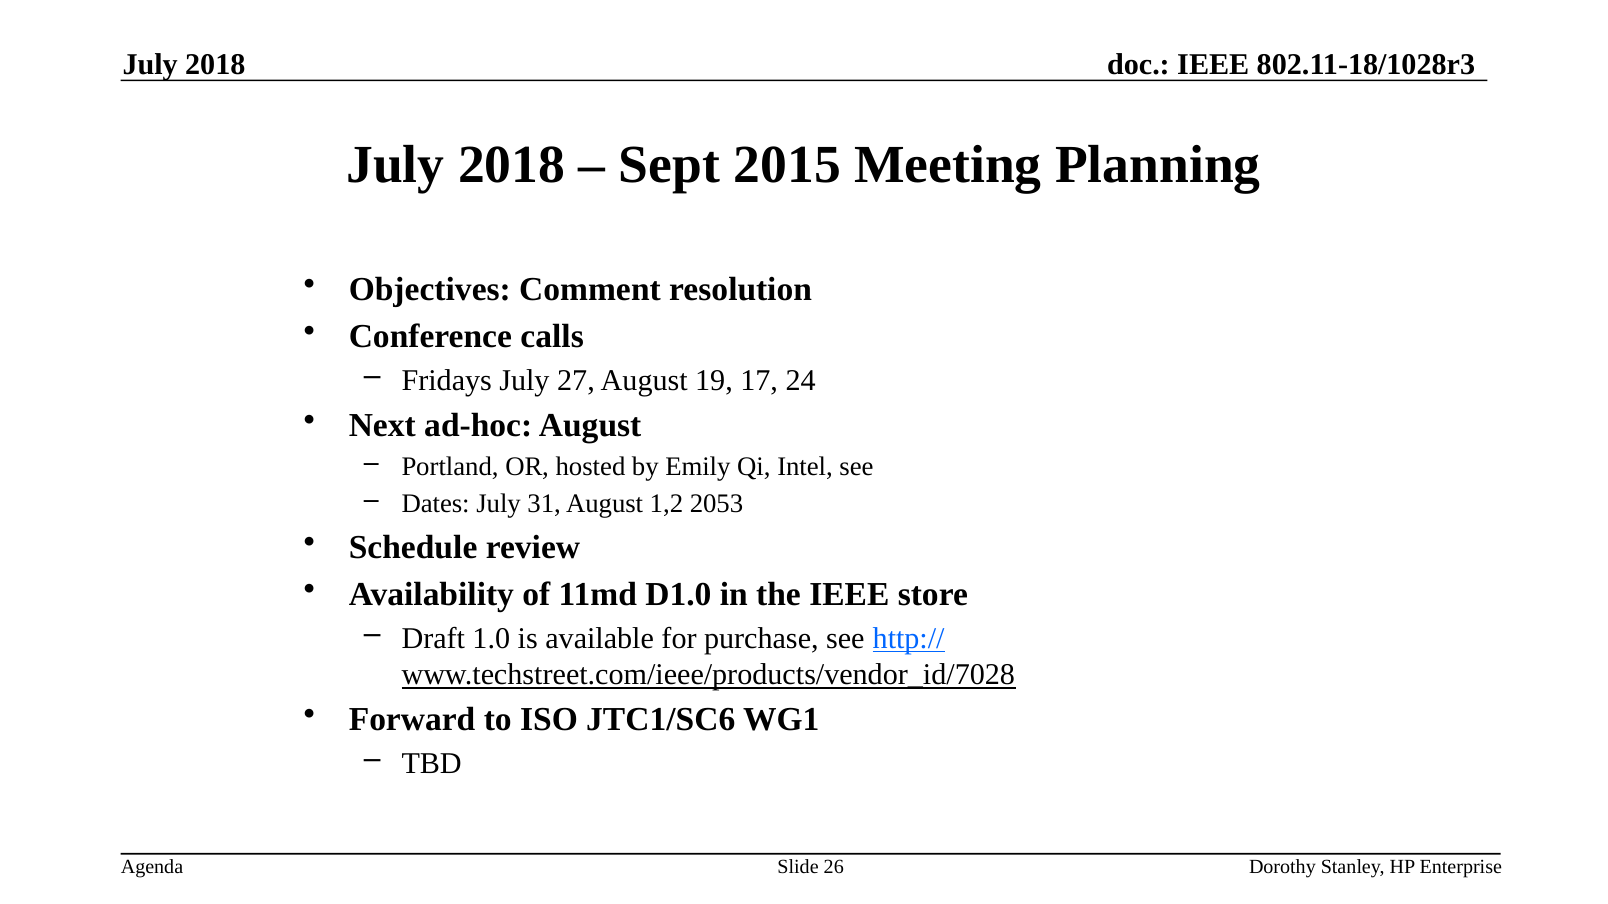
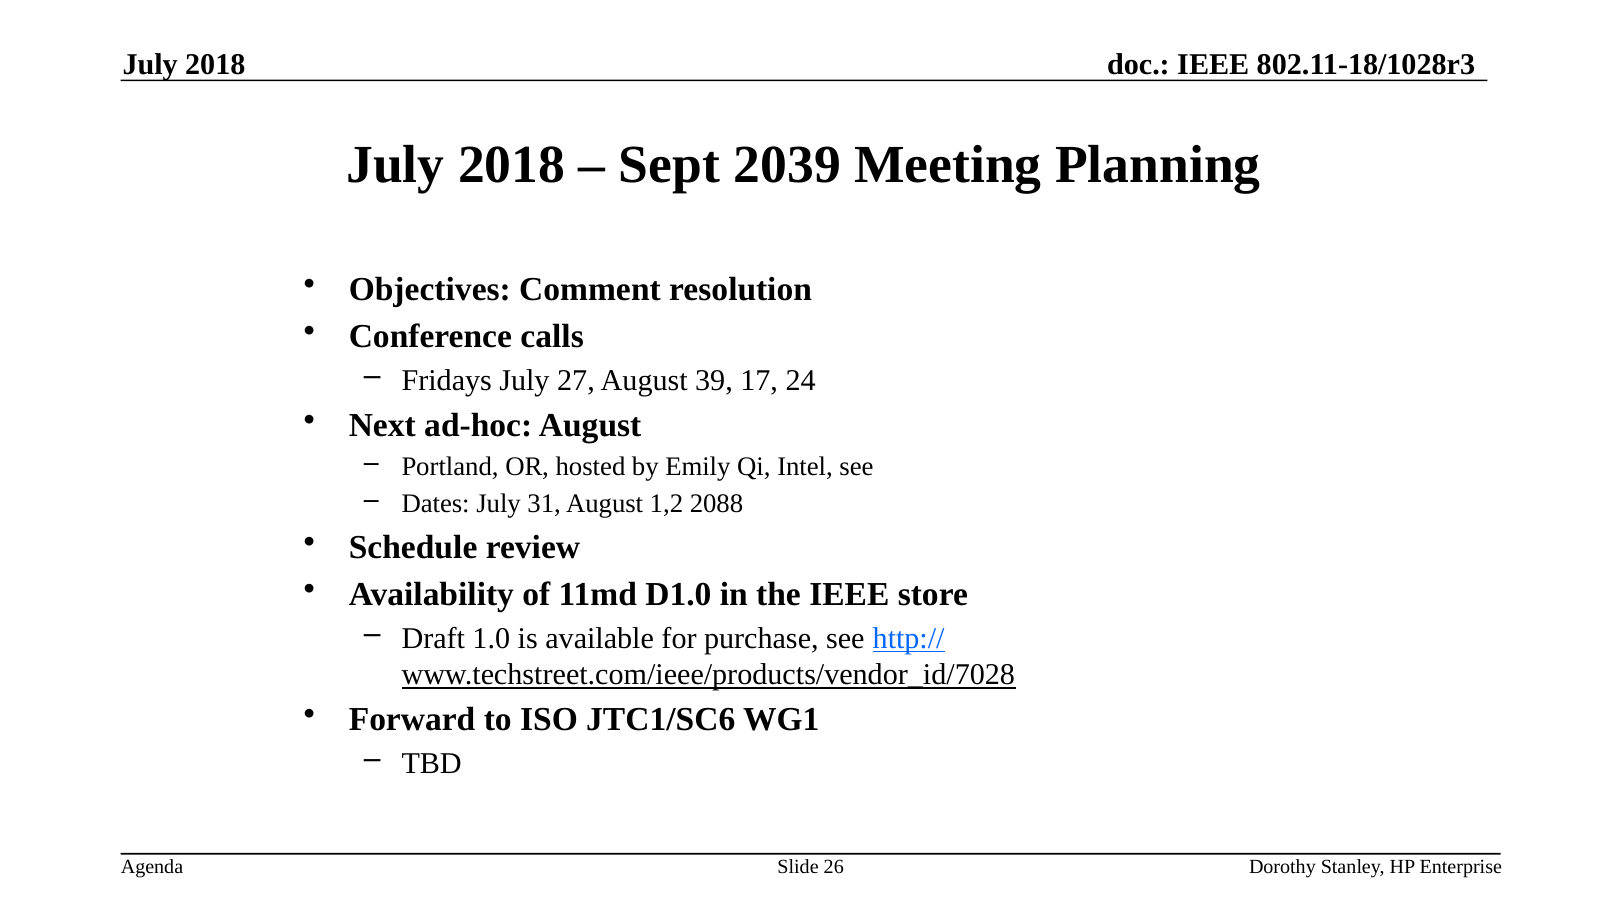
2015: 2015 -> 2039
19: 19 -> 39
2053: 2053 -> 2088
